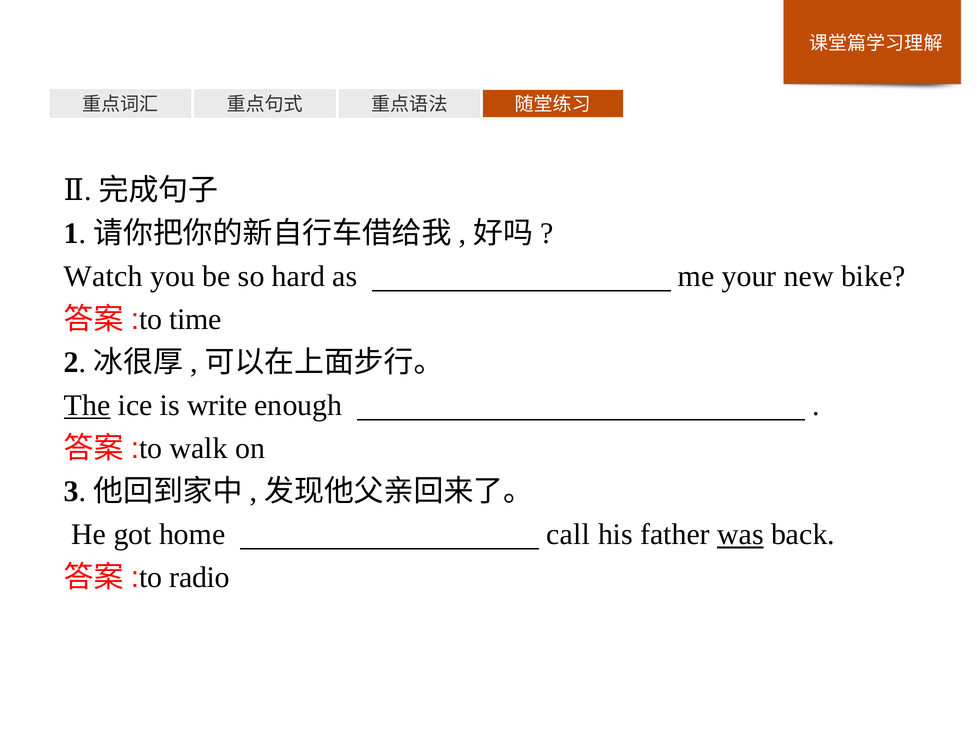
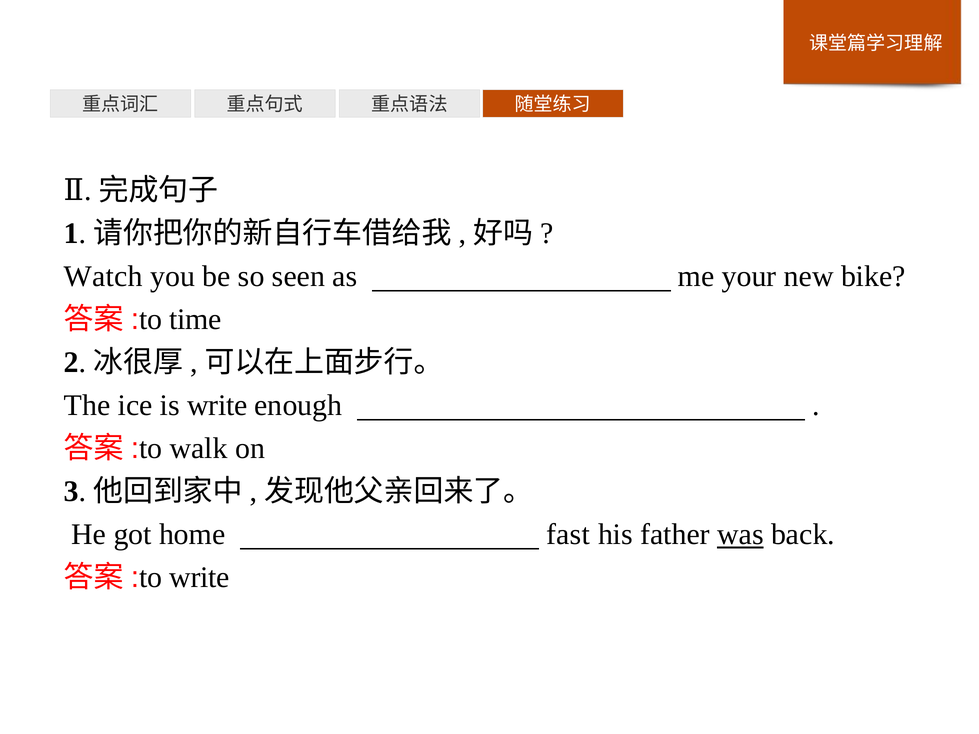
hard: hard -> seen
The underline: present -> none
call: call -> fast
radio at (200, 578): radio -> write
